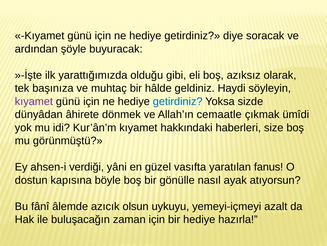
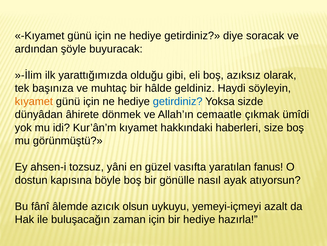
»-İşte: »-İşte -> »-İlim
kıyamet at (34, 101) colour: purple -> orange
verdiği: verdiği -> tozsuz
